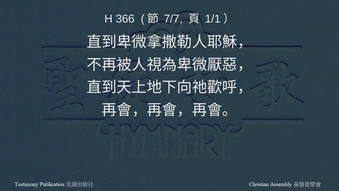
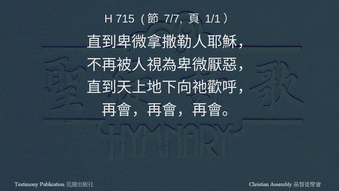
366: 366 -> 715
